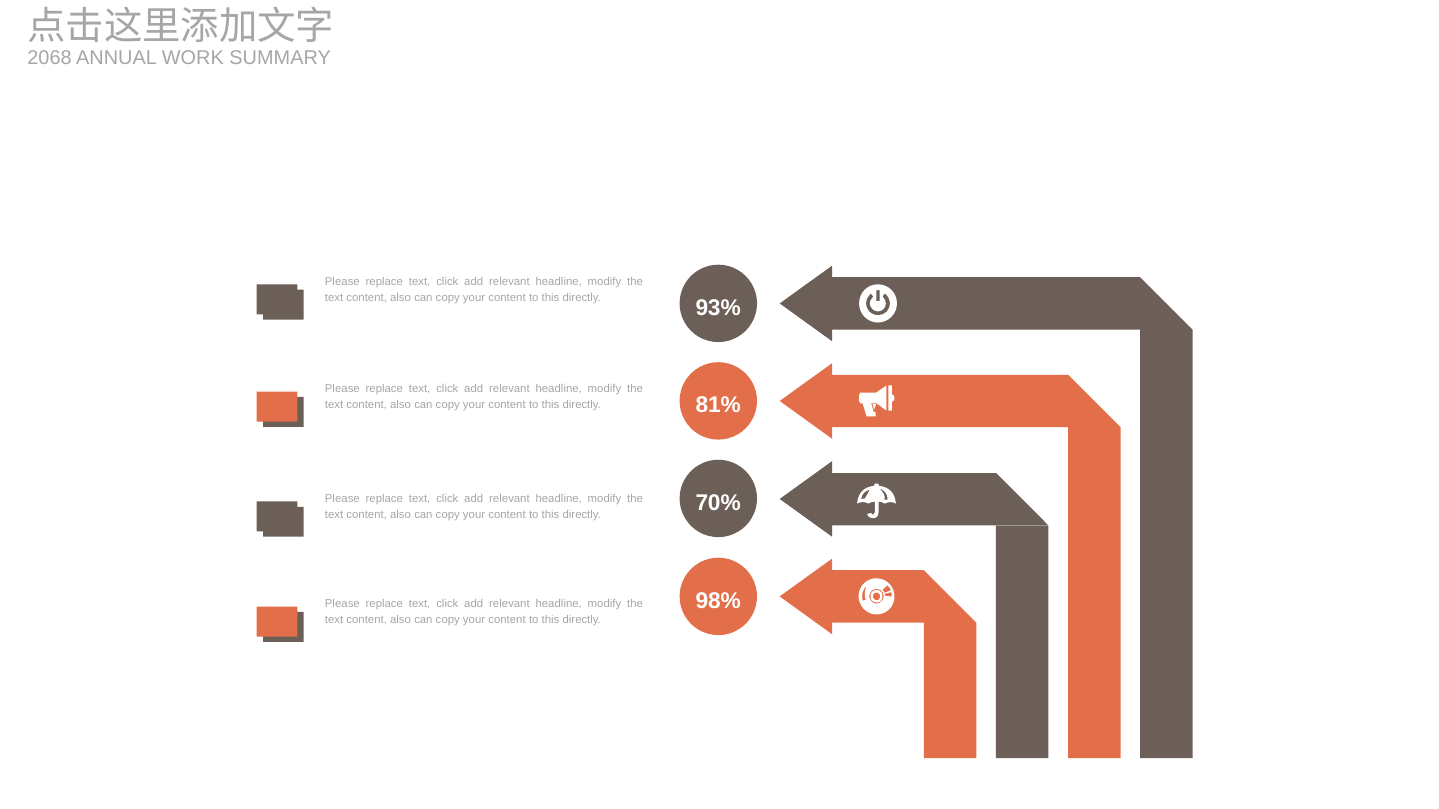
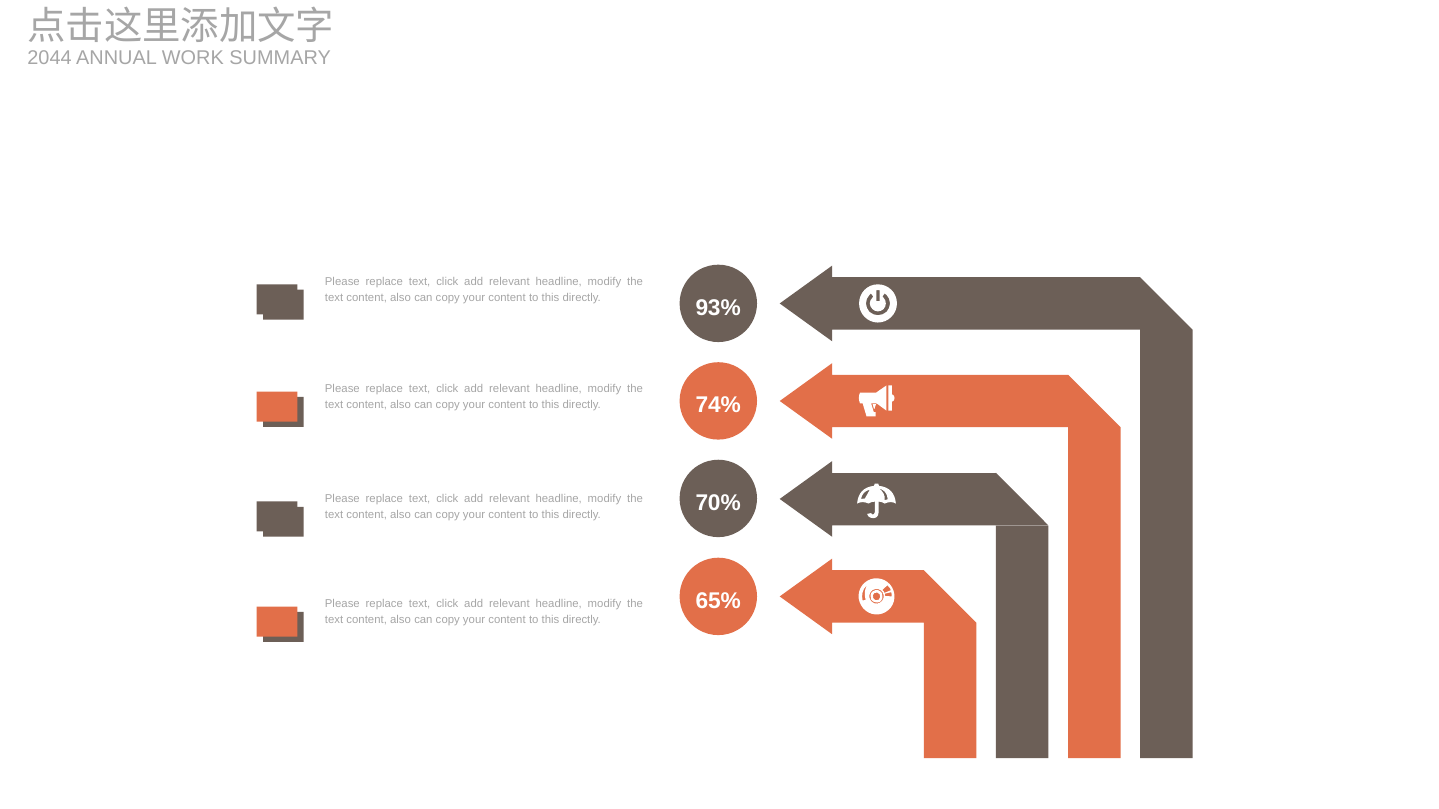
2068: 2068 -> 2044
81%: 81% -> 74%
98%: 98% -> 65%
